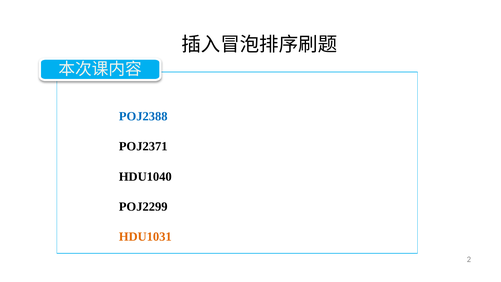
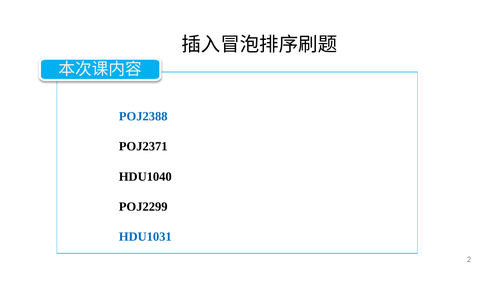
HDU1031 colour: orange -> blue
